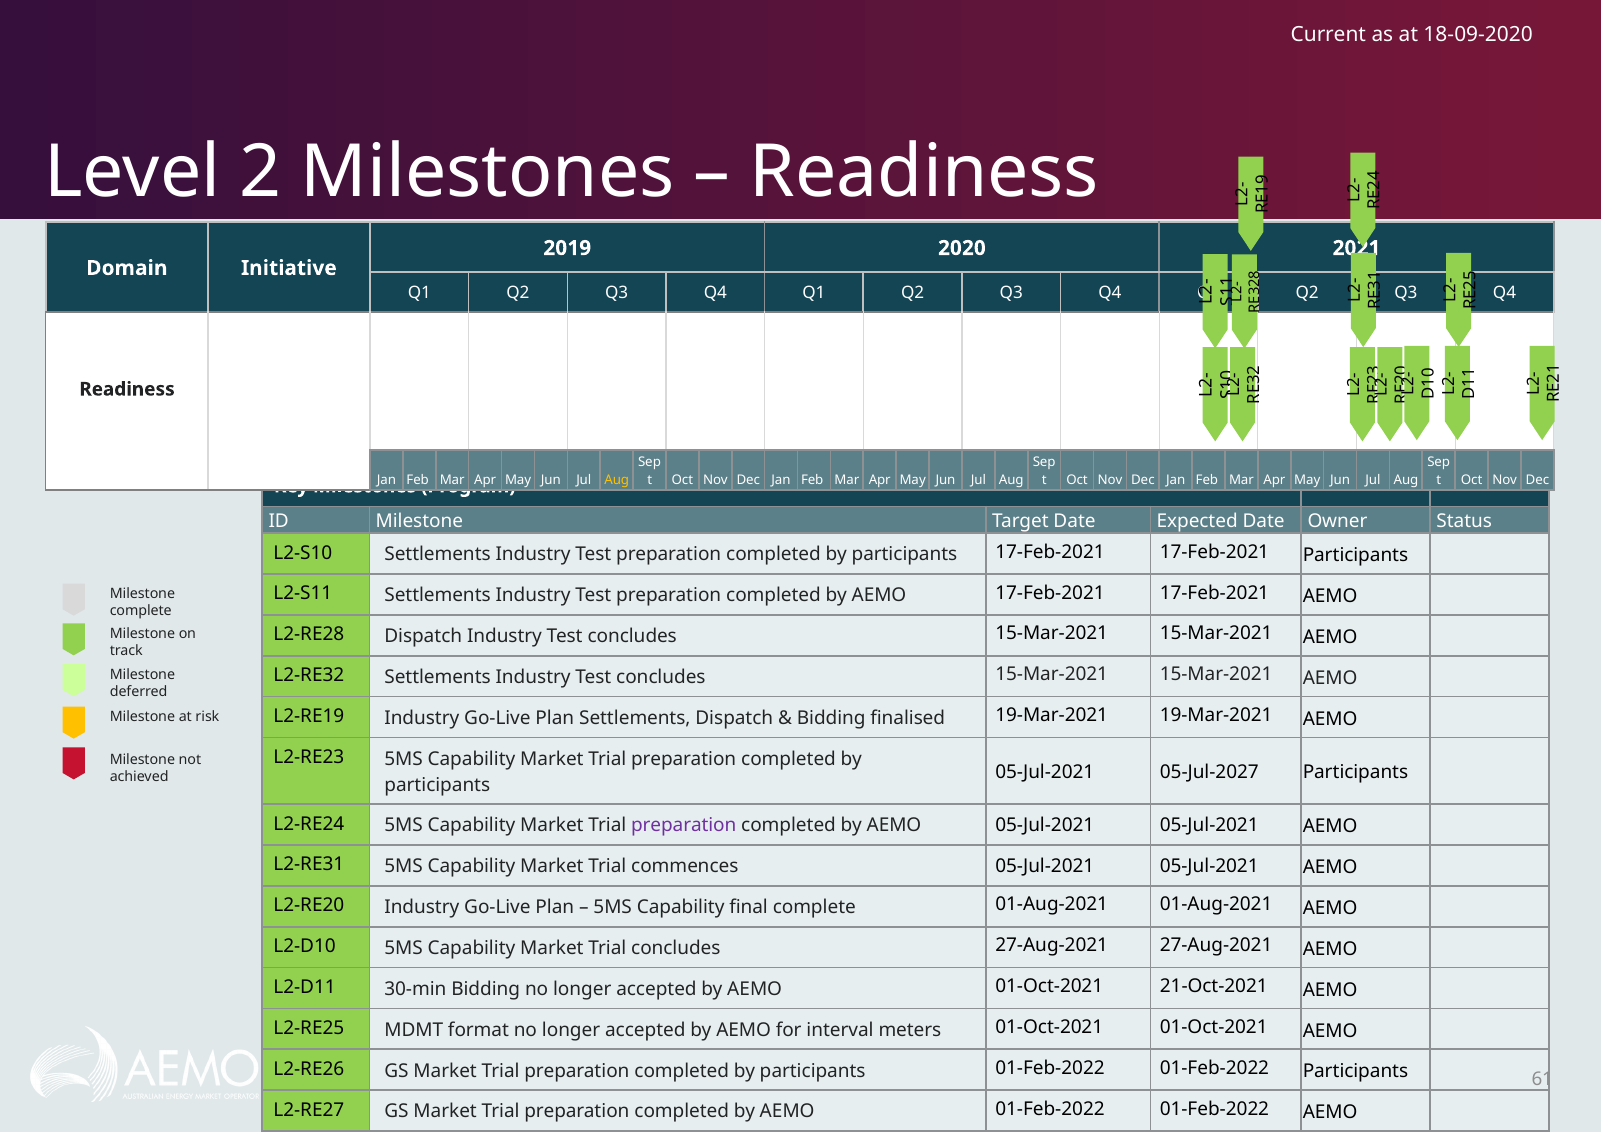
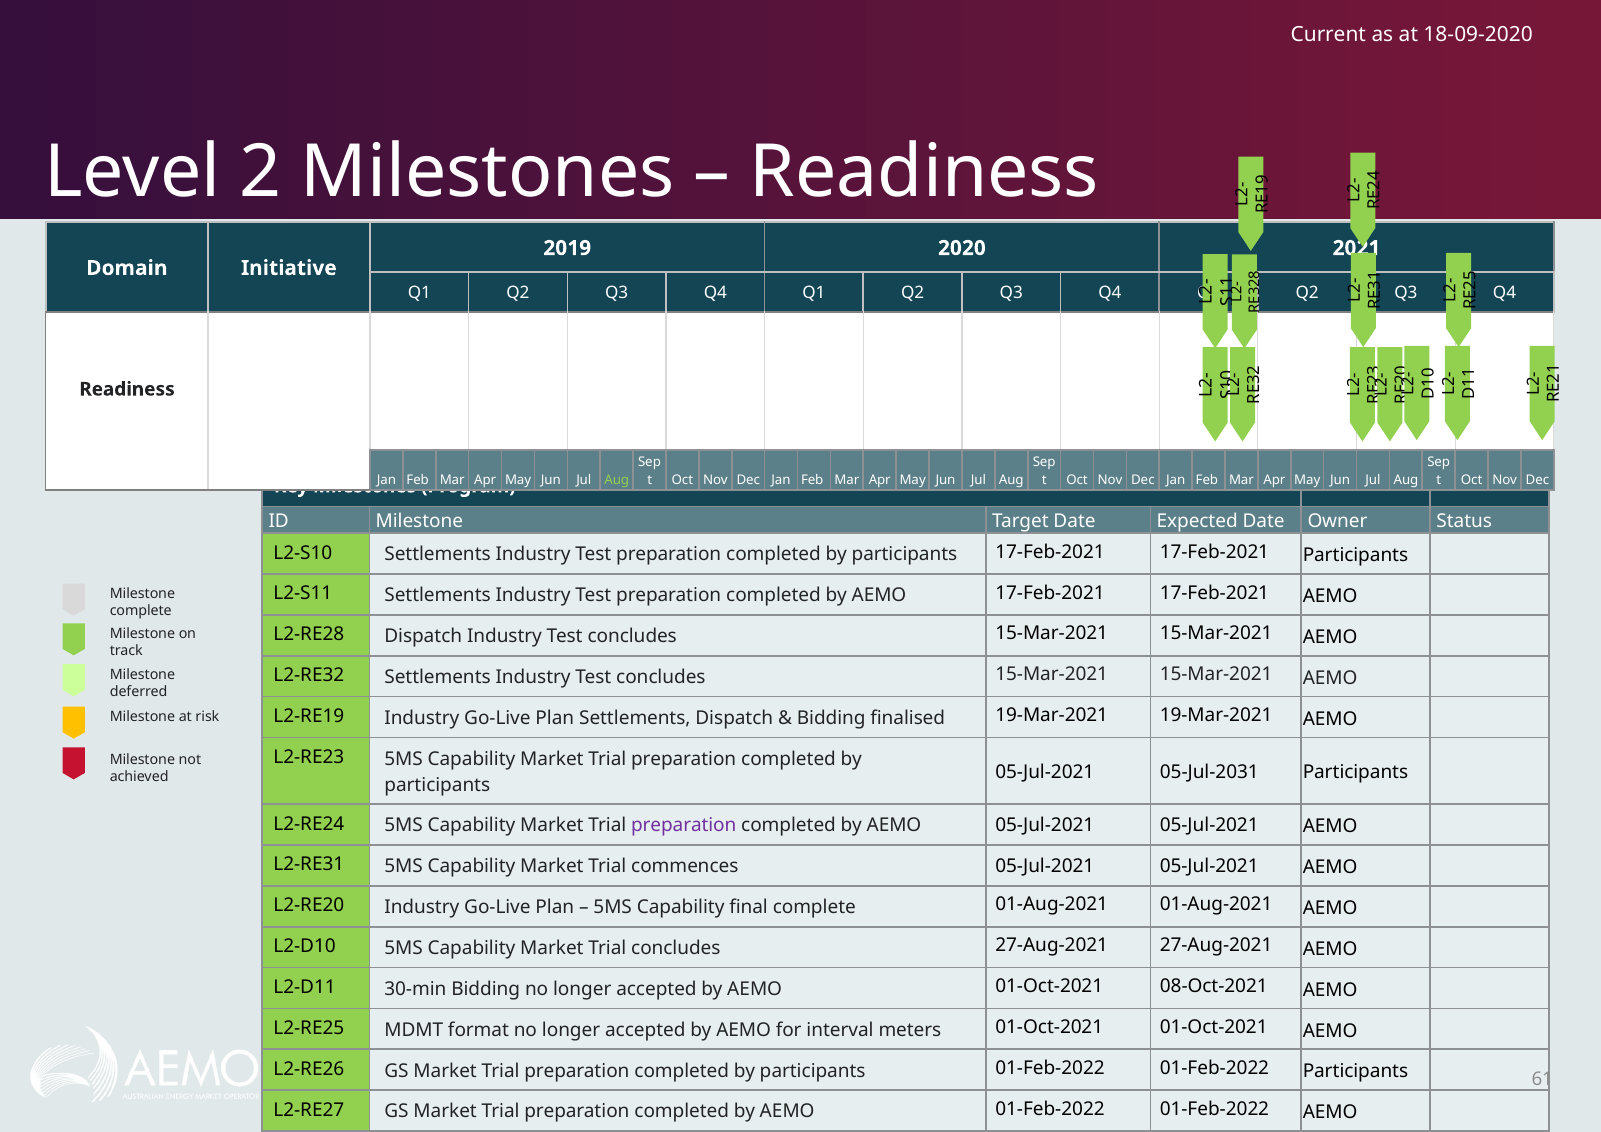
Aug at (617, 480) colour: yellow -> light green
05-Jul-2027: 05-Jul-2027 -> 05-Jul-2031
21-Oct-2021: 21-Oct-2021 -> 08-Oct-2021
